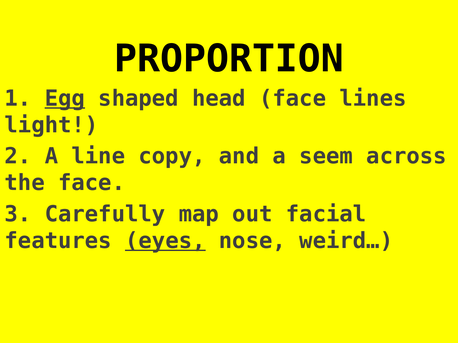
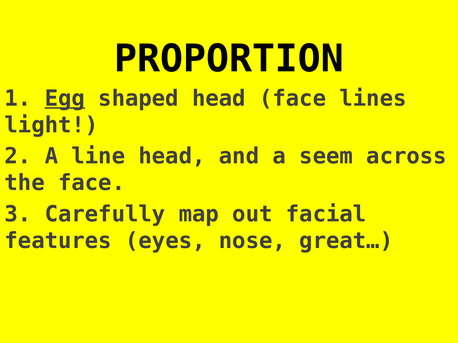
line copy: copy -> head
eyes underline: present -> none
weird…: weird… -> great…
